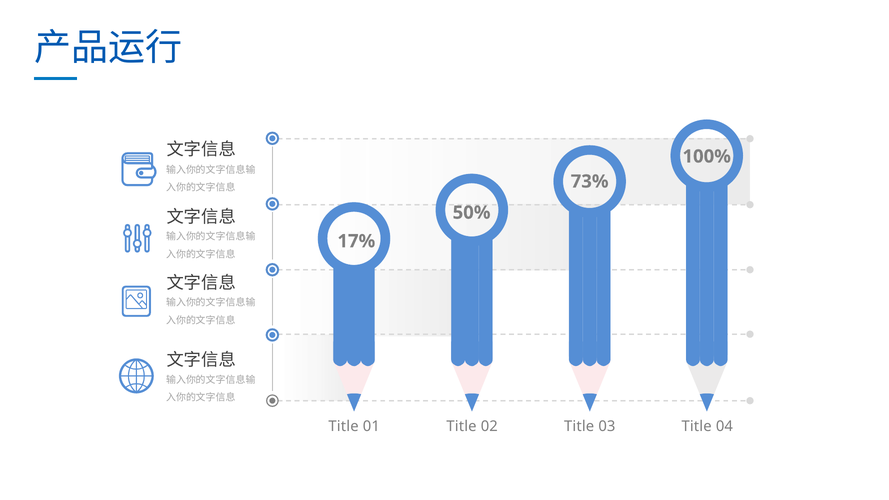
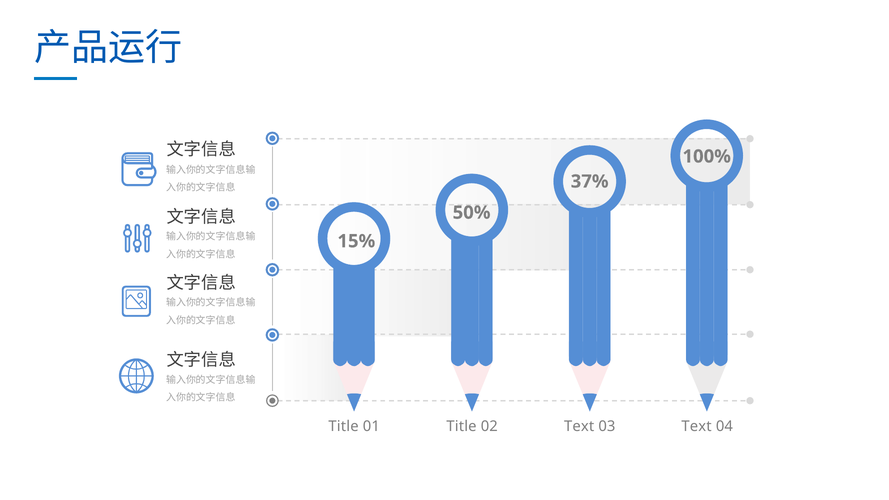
73%: 73% -> 37%
17%: 17% -> 15%
02 Title: Title -> Text
03 Title: Title -> Text
